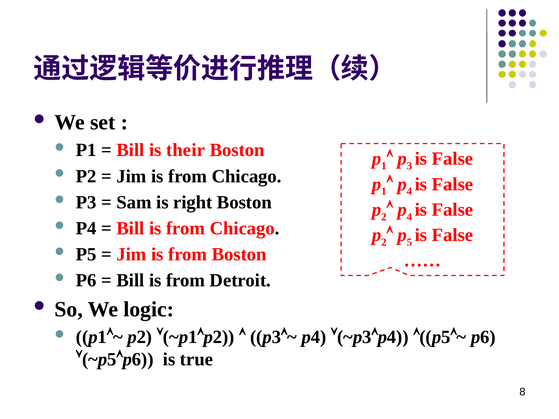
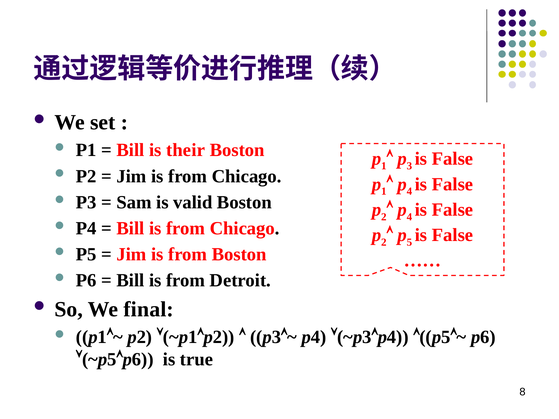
right: right -> valid
logic: logic -> final
